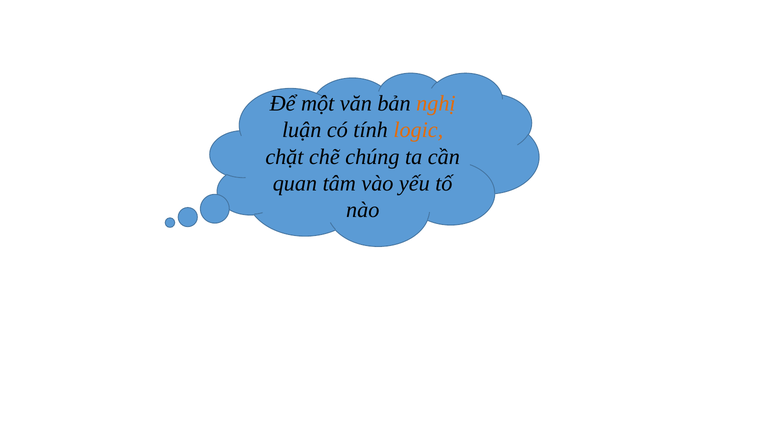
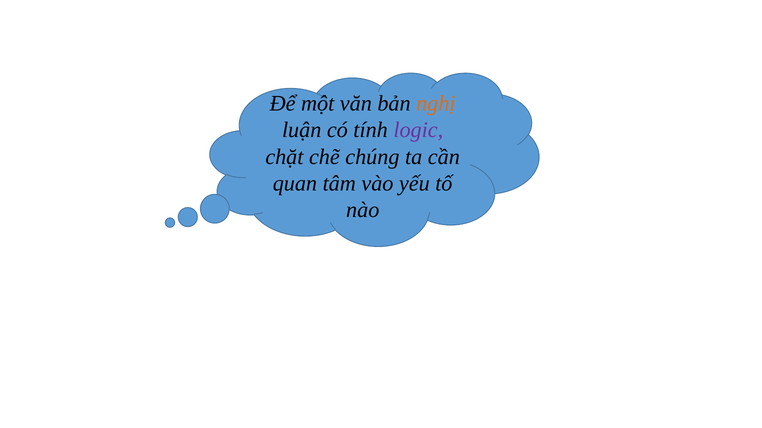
logic colour: orange -> purple
